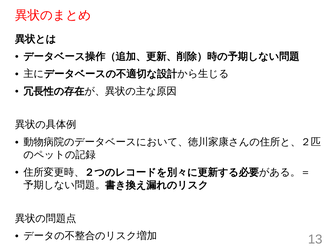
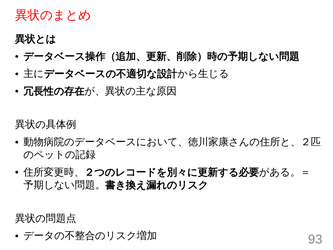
13: 13 -> 93
